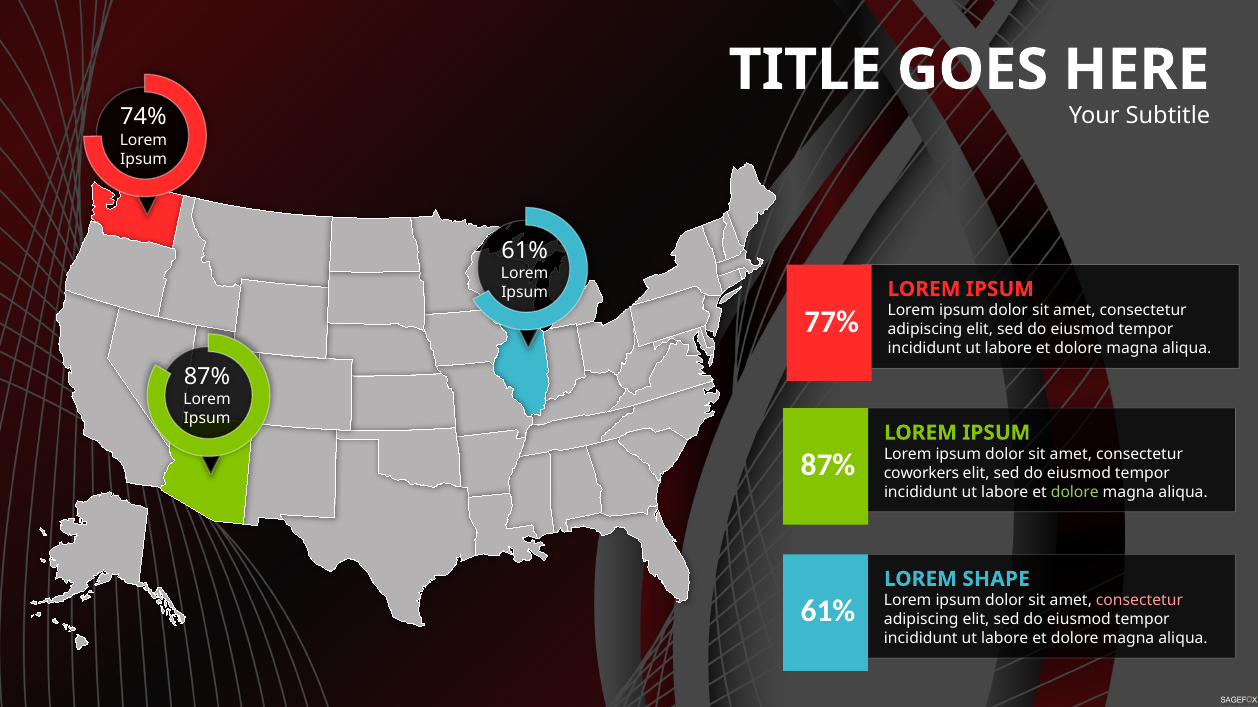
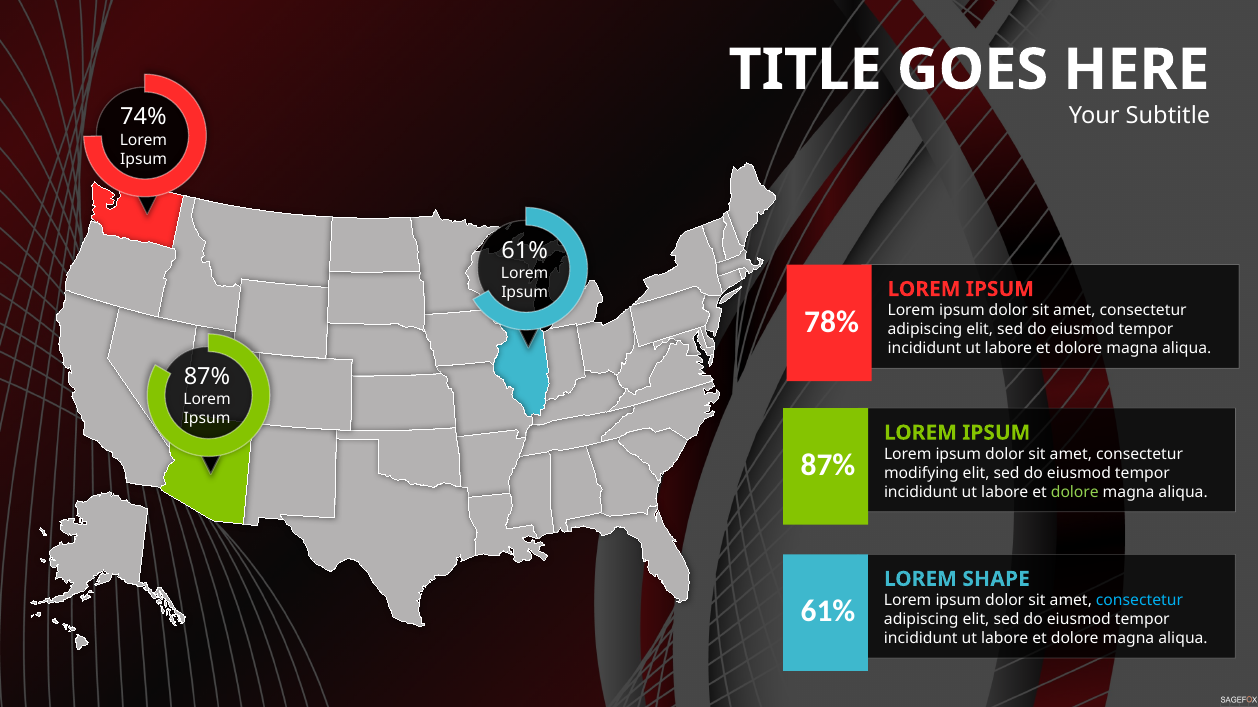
77%: 77% -> 78%
coworkers: coworkers -> modifying
consectetur at (1139, 601) colour: pink -> light blue
